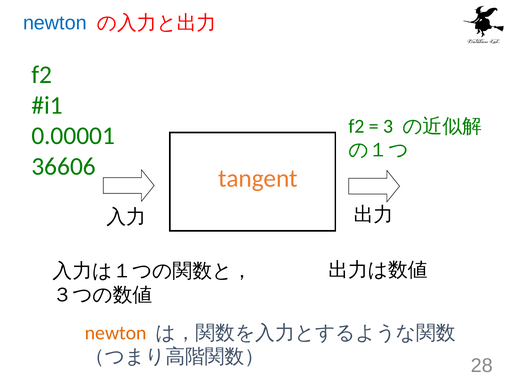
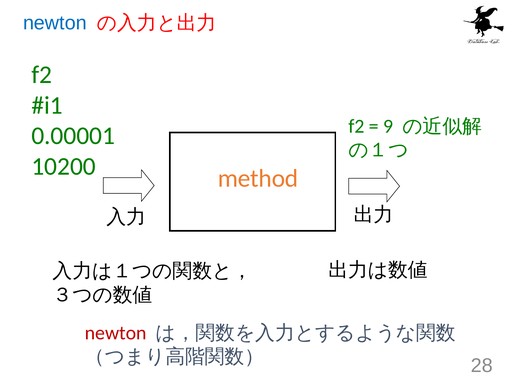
3: 3 -> 9
36606: 36606 -> 10200
tangent: tangent -> method
newton at (116, 333) colour: orange -> red
